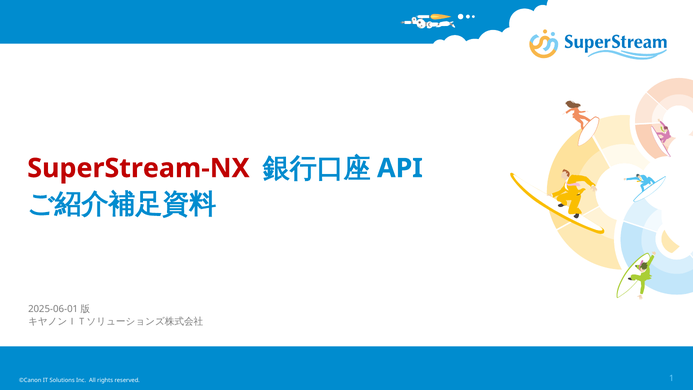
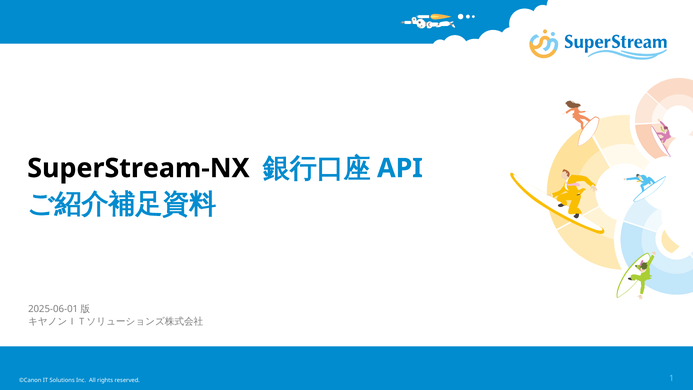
SuperStream-NX colour: red -> black
